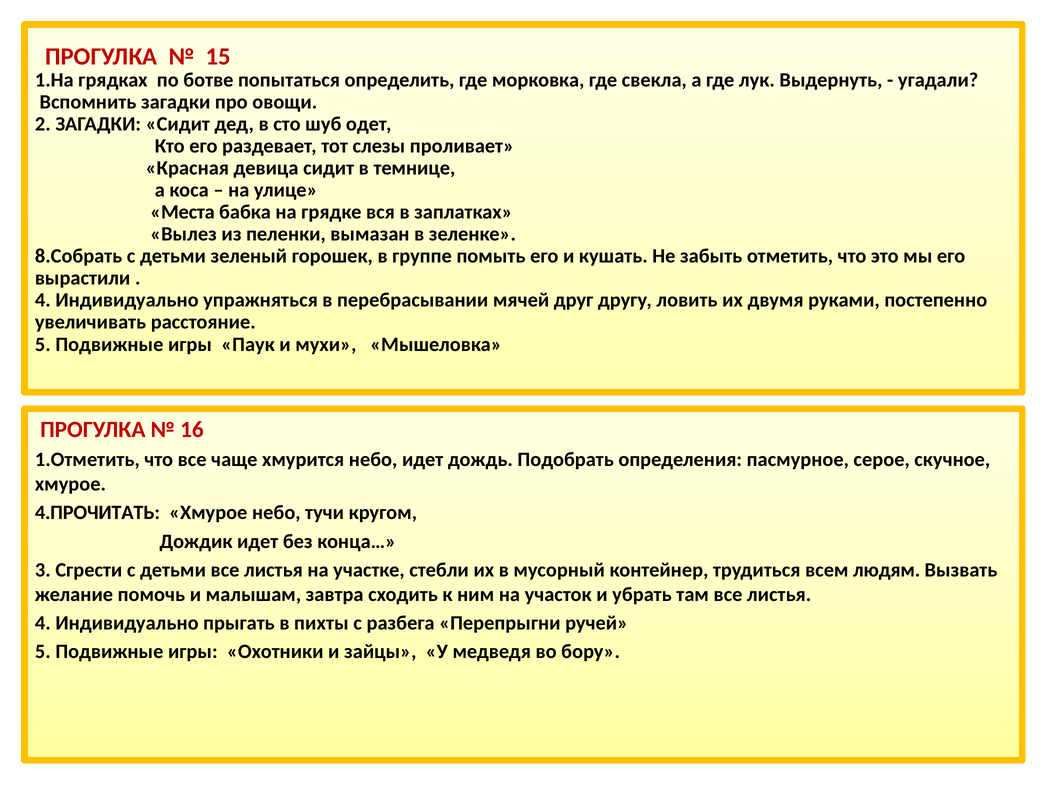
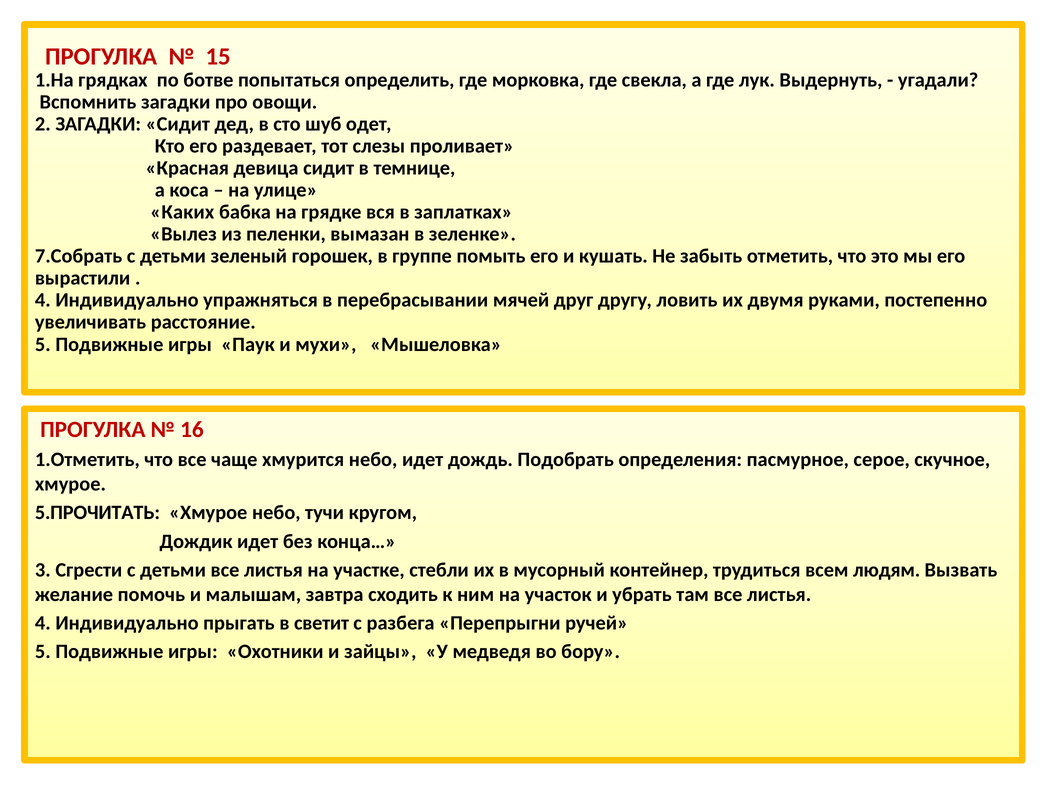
Места: Места -> Каких
8.Собрать: 8.Собрать -> 7.Собрать
4.ПРОЧИТАТЬ: 4.ПРОЧИТАТЬ -> 5.ПРОЧИТАТЬ
пихты: пихты -> светит
